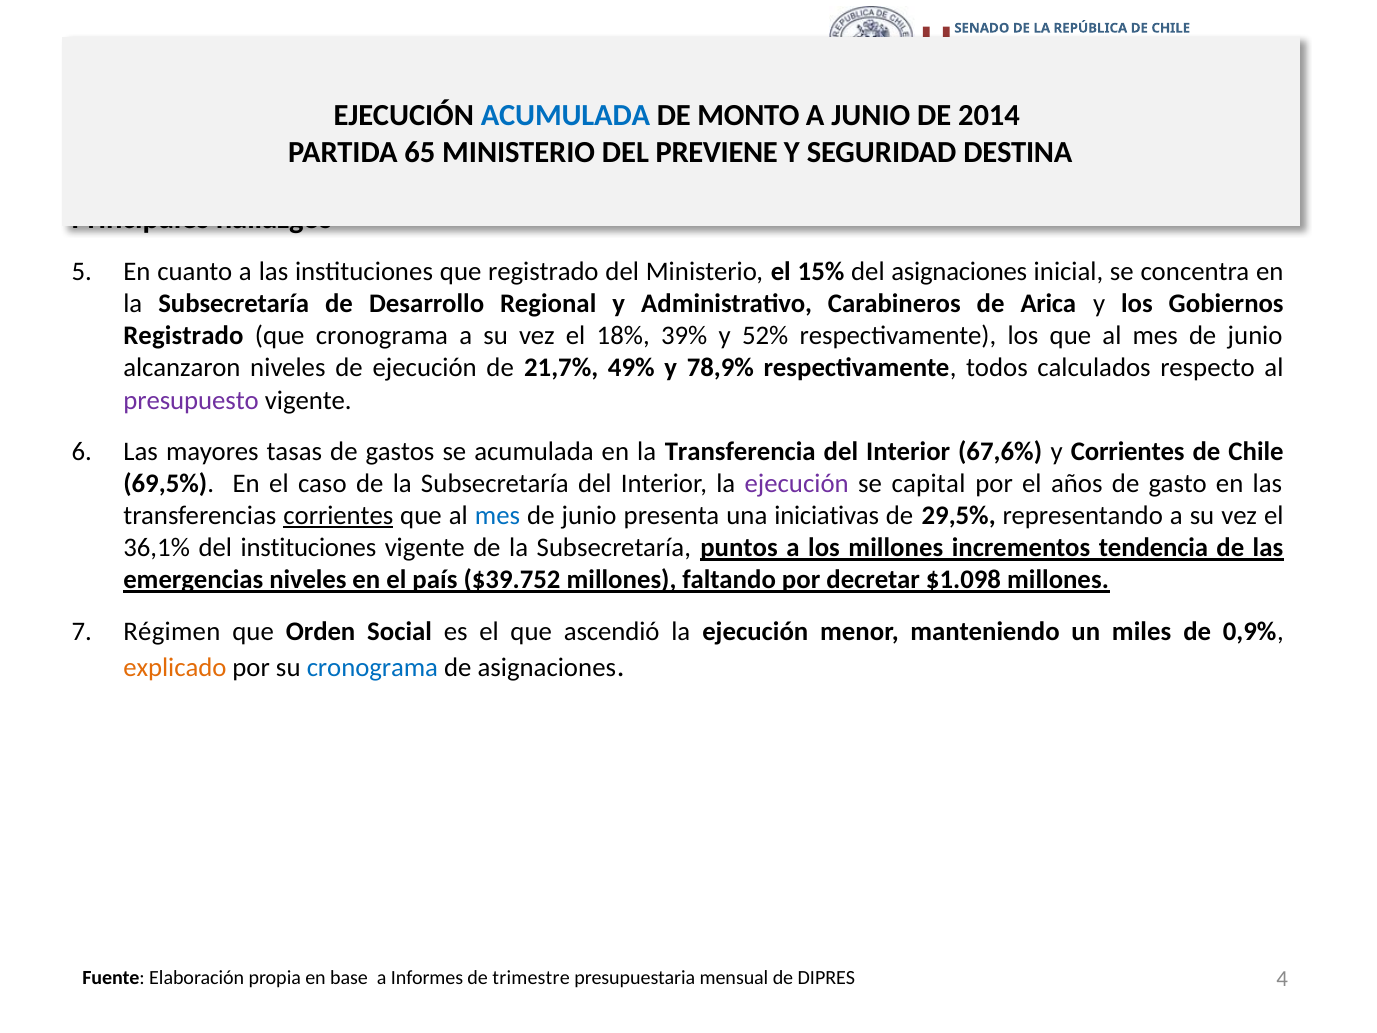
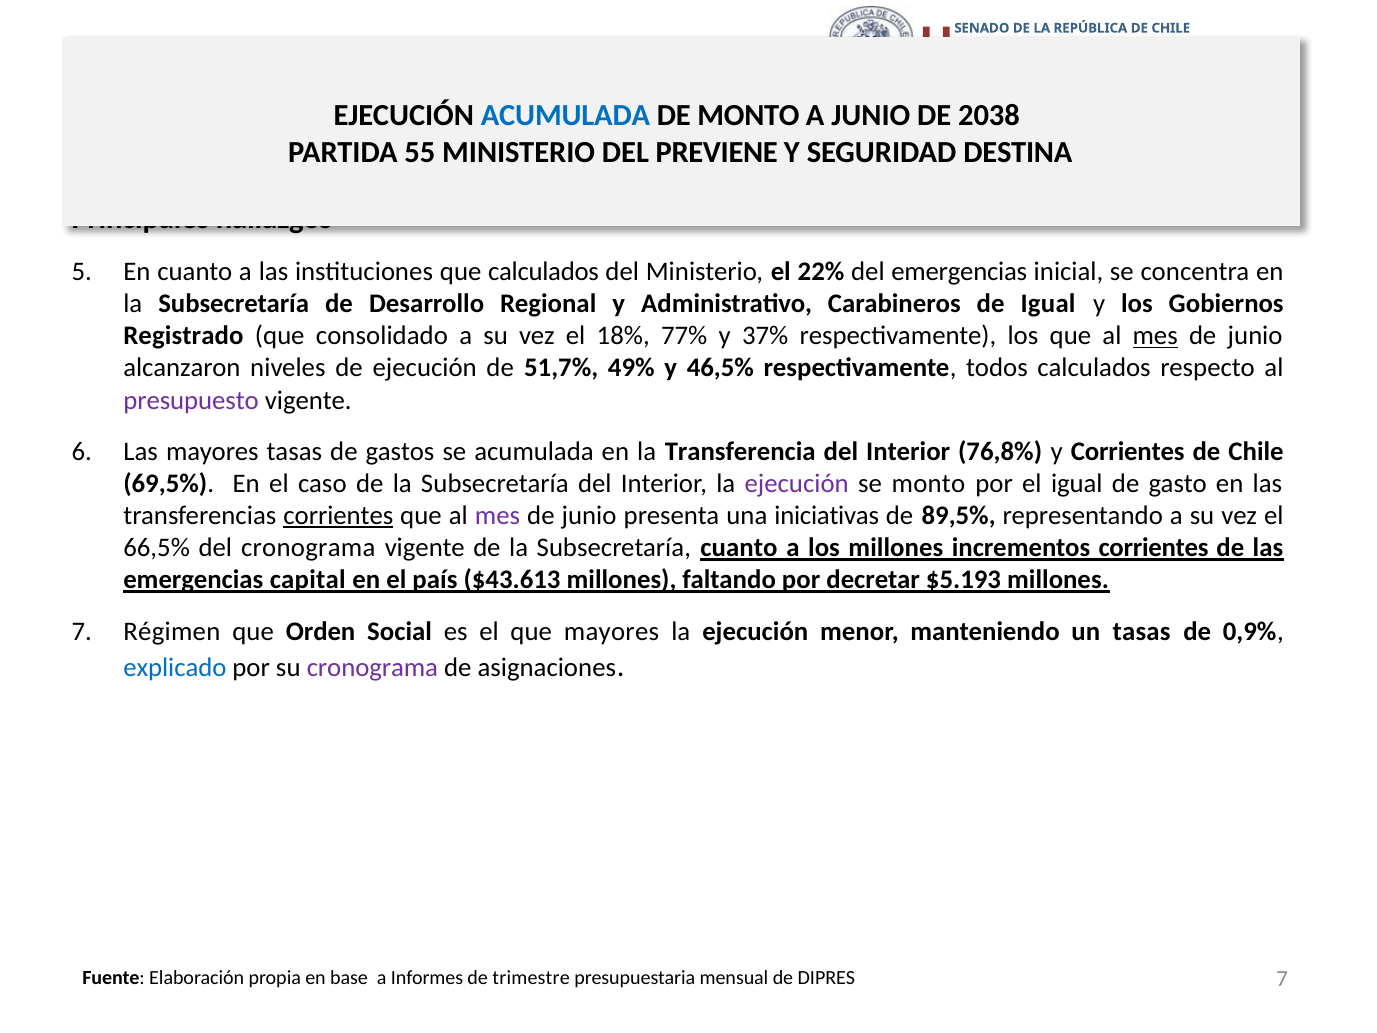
2014: 2014 -> 2038
65: 65 -> 55
que registrado: registrado -> calculados
15%: 15% -> 22%
del asignaciones: asignaciones -> emergencias
de Arica: Arica -> Igual
que cronograma: cronograma -> consolidado
39%: 39% -> 77%
52%: 52% -> 37%
mes at (1155, 336) underline: none -> present
21,7%: 21,7% -> 51,7%
78,9%: 78,9% -> 46,5%
67,6%: 67,6% -> 76,8%
se capital: capital -> monto
el años: años -> igual
mes at (497, 516) colour: blue -> purple
29,5%: 29,5% -> 89,5%
36,1%: 36,1% -> 66,5%
del instituciones: instituciones -> cronograma
Subsecretaría puntos: puntos -> cuanto
incrementos tendencia: tendencia -> corrientes
emergencias niveles: niveles -> capital
$39.752: $39.752 -> $43.613
$1.098: $1.098 -> $5.193
que ascendió: ascendió -> mayores
un miles: miles -> tasas
explicado colour: orange -> blue
cronograma at (372, 667) colour: blue -> purple
4 at (1282, 979): 4 -> 7
